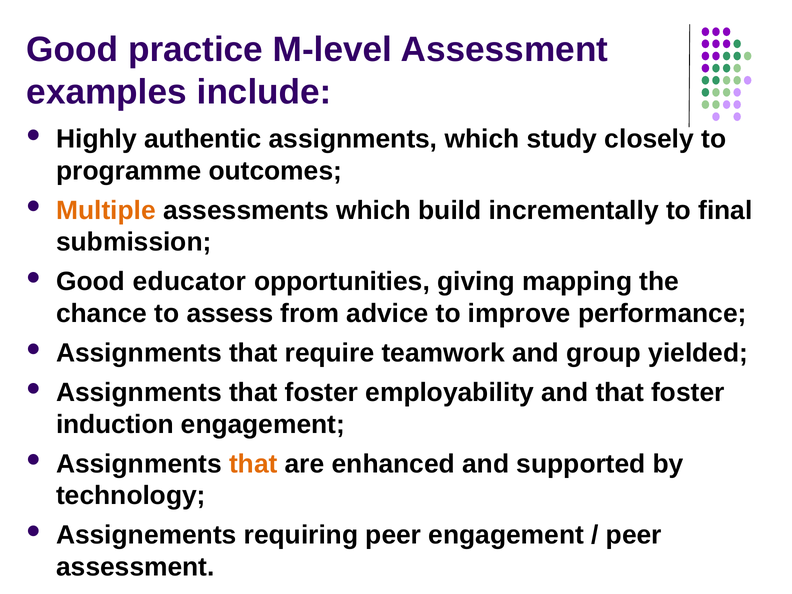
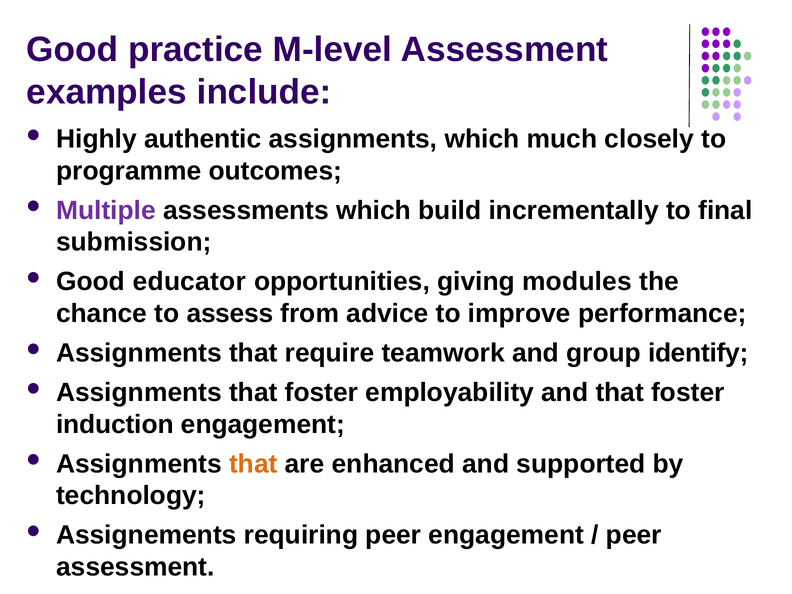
study: study -> much
Multiple colour: orange -> purple
mapping: mapping -> modules
yielded: yielded -> identify
